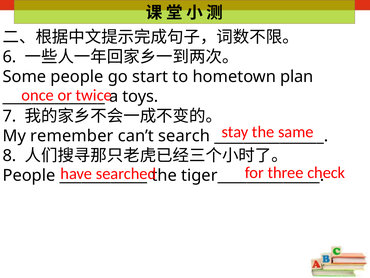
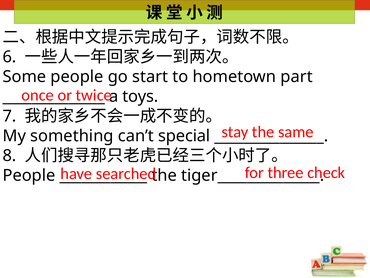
plan: plan -> part
remember: remember -> something
search: search -> special
